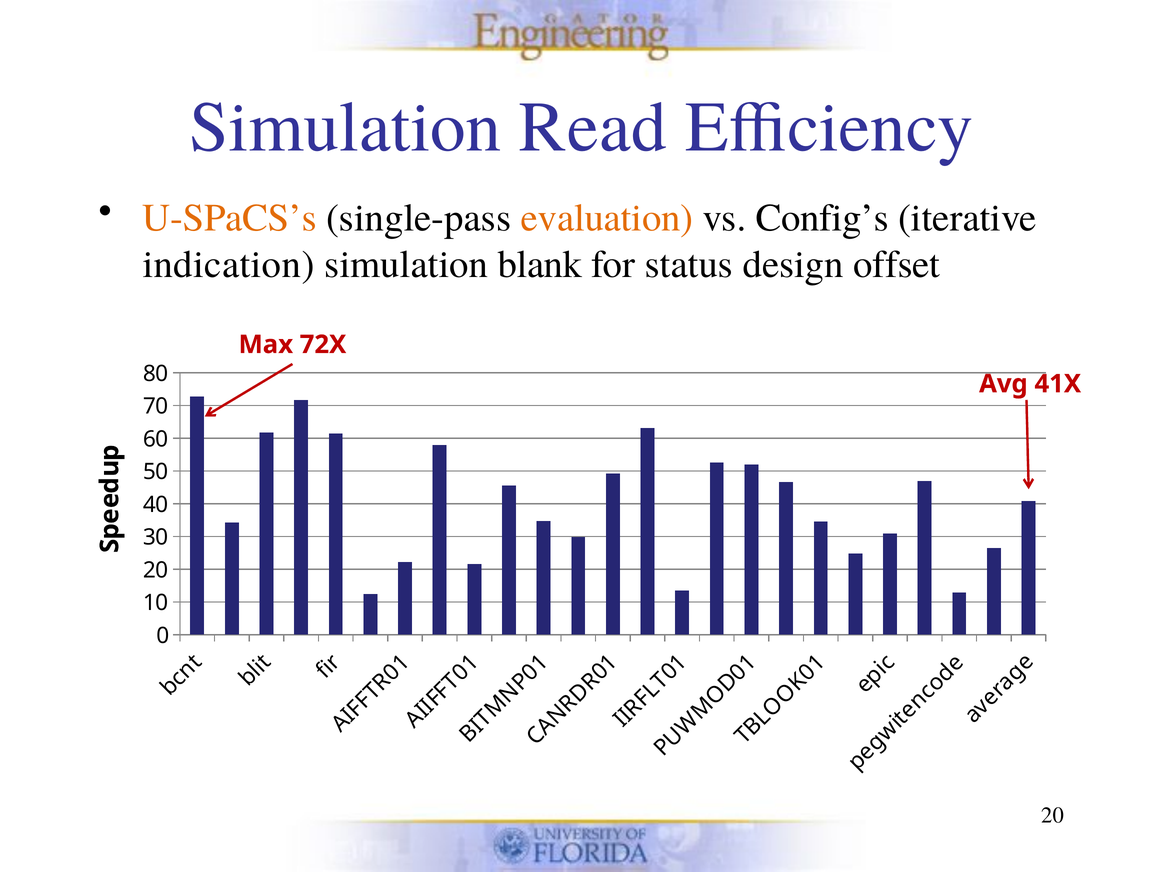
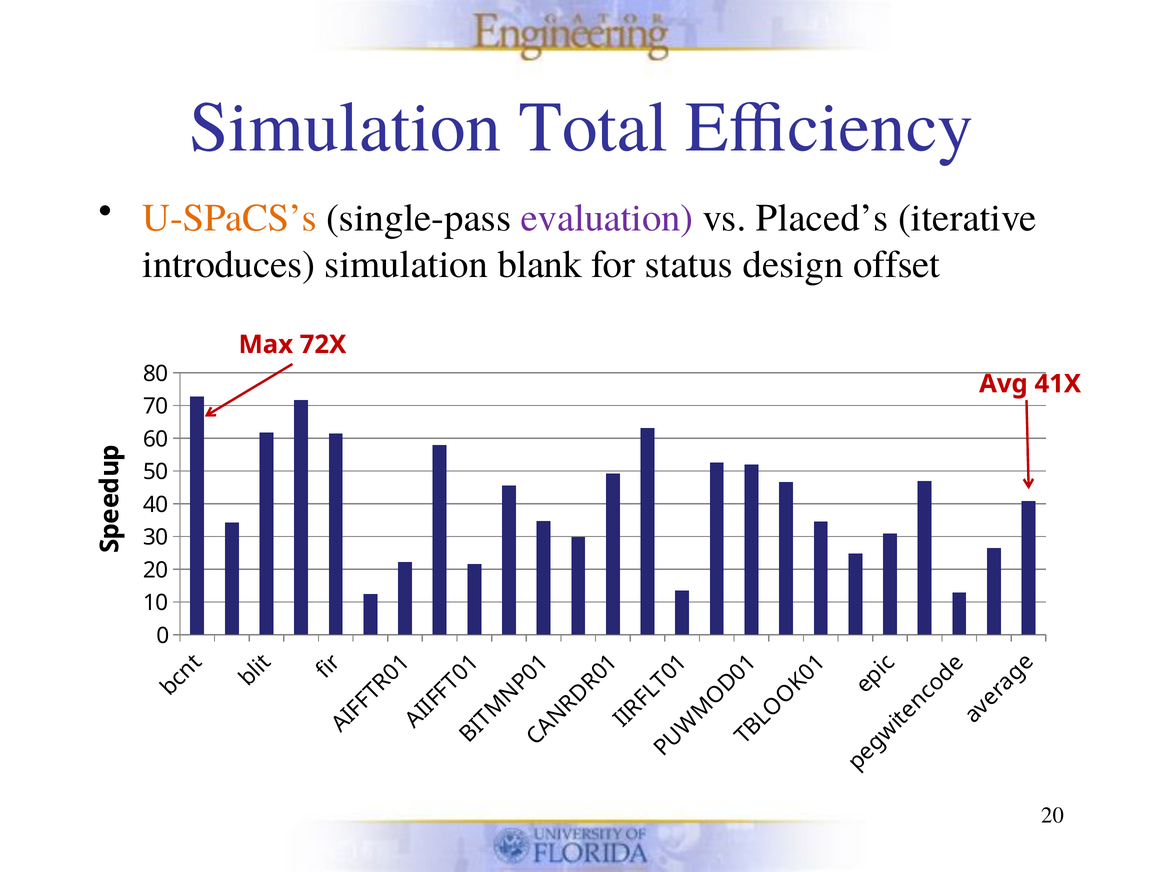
Read: Read -> Total
evaluation colour: orange -> purple
Config’s: Config’s -> Placed’s
indication: indication -> introduces
